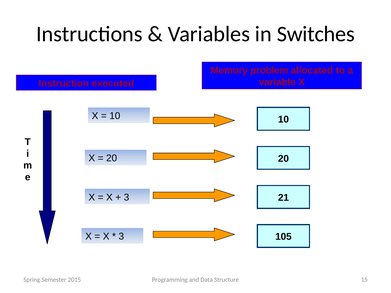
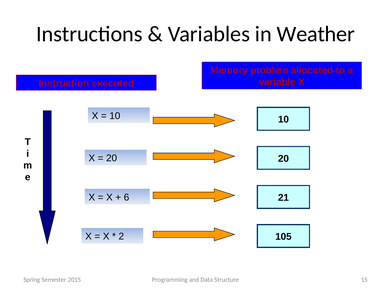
Switches: Switches -> Weather
3 at (126, 197): 3 -> 6
3 at (121, 237): 3 -> 2
